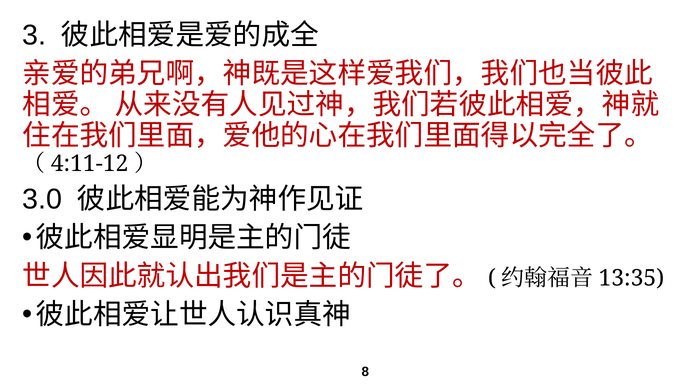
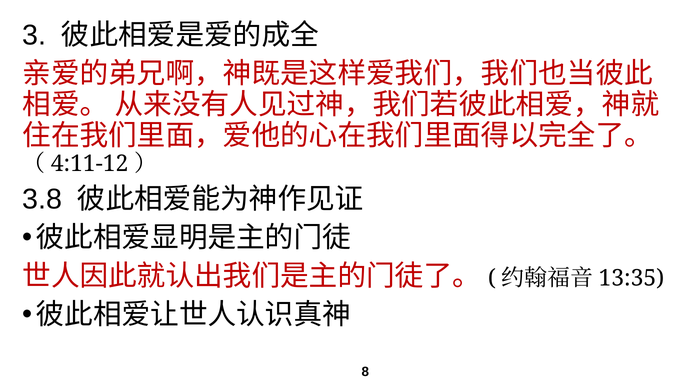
3.0: 3.0 -> 3.8
